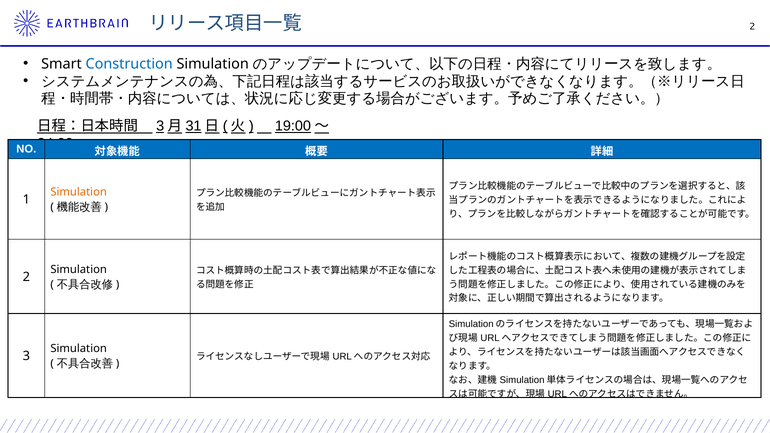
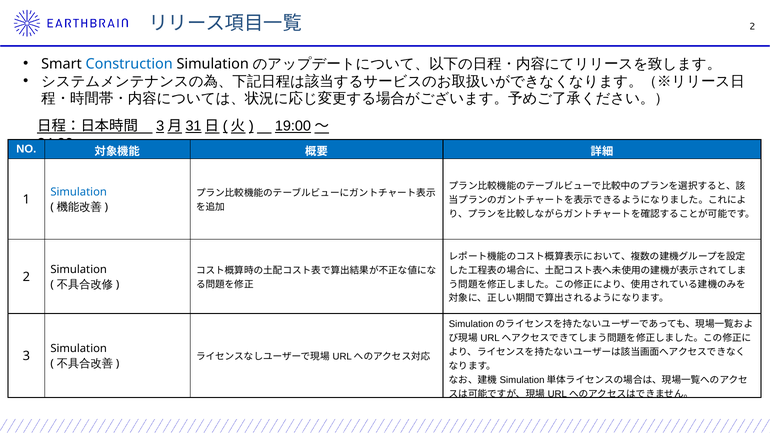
Simulation at (79, 192) colour: orange -> blue
